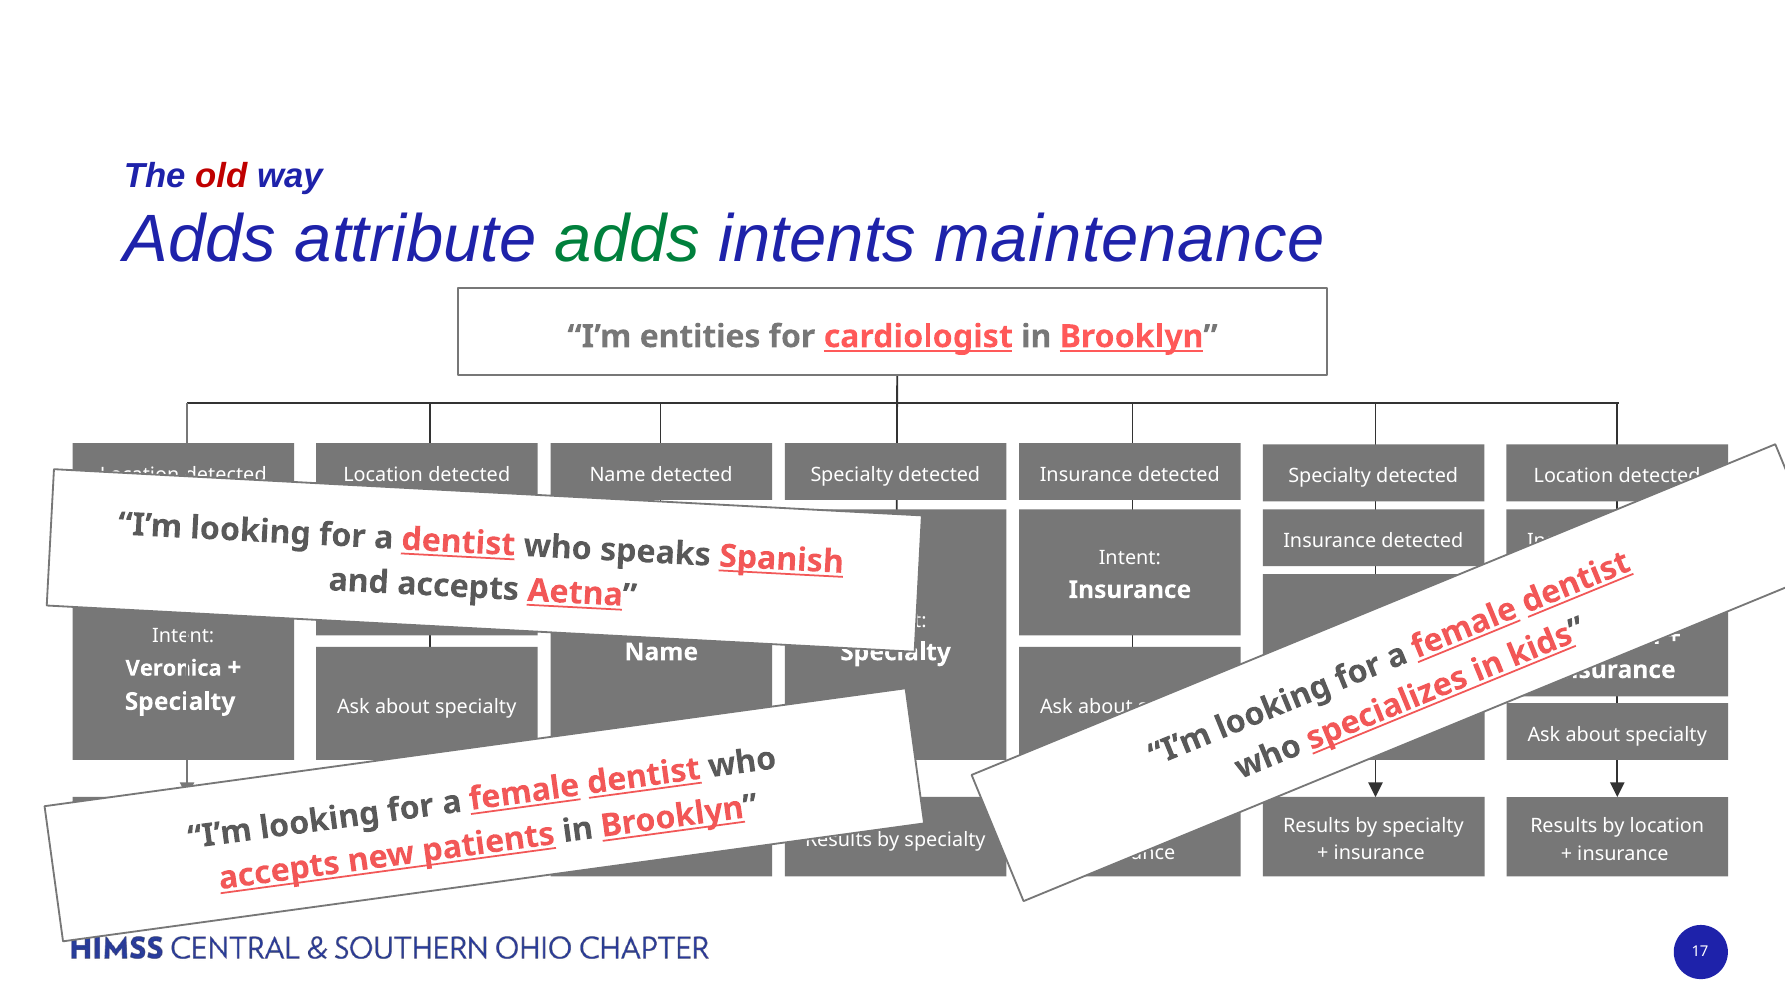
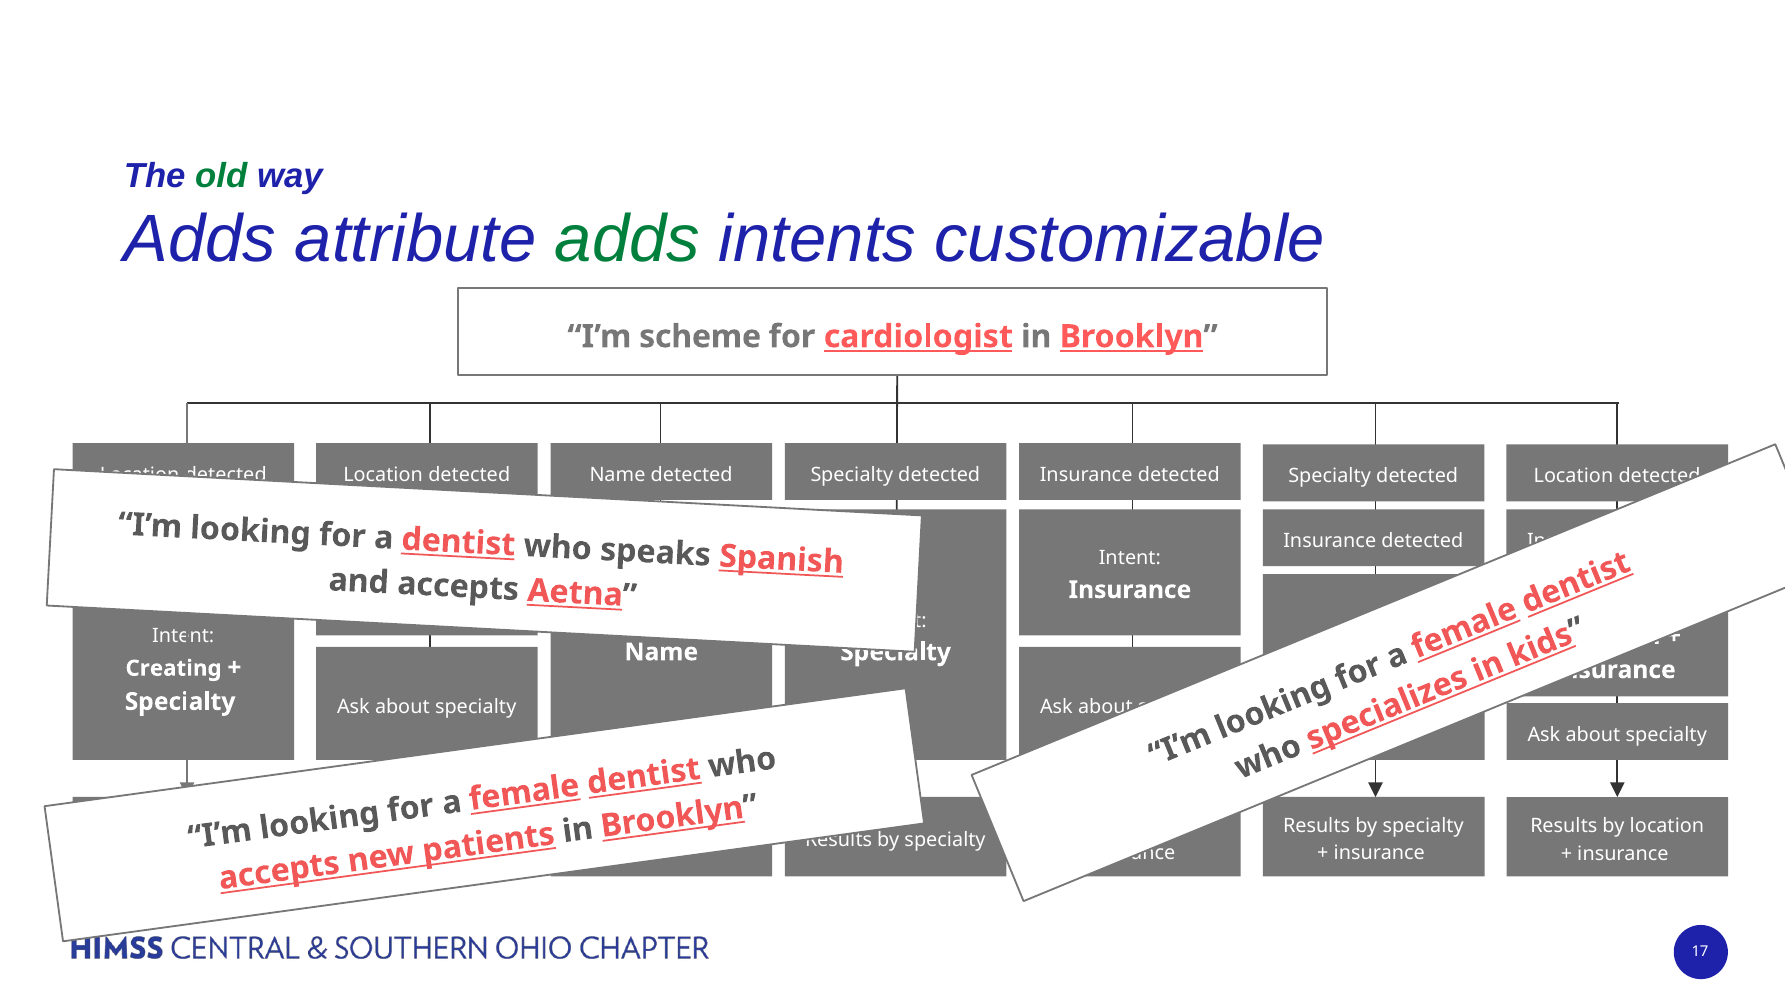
old colour: red -> green
maintenance: maintenance -> customizable
entities: entities -> scheme
Veronica: Veronica -> Creating
